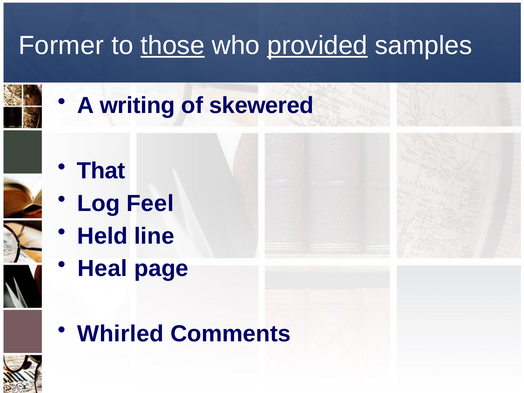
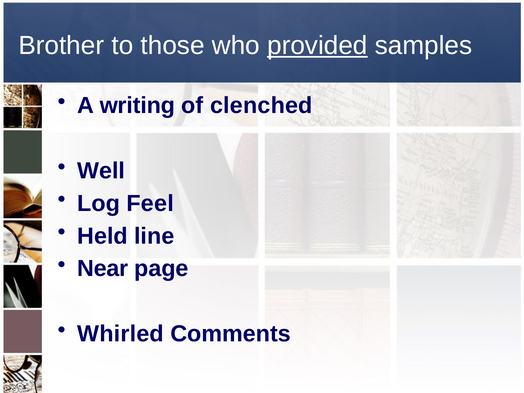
Former: Former -> Brother
those underline: present -> none
skewered: skewered -> clenched
That: That -> Well
Heal: Heal -> Near
